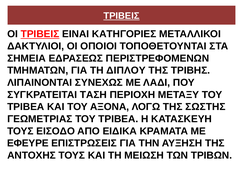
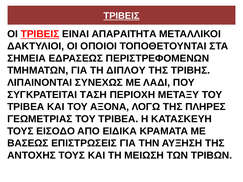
ΚΑΤΗΓΟΡΙΕΣ: ΚΑΤΗΓΟΡΙΕΣ -> ΑΠΑΡΑΙΤΗΤΑ
ΣΩΣΤΗΣ: ΣΩΣΤΗΣ -> ΠΛΗΡΕΣ
ΕΦΕΥΡΕ: ΕΦΕΥΡΕ -> ΒΑΣΕΩΣ
